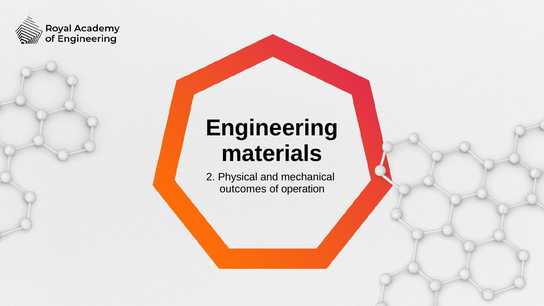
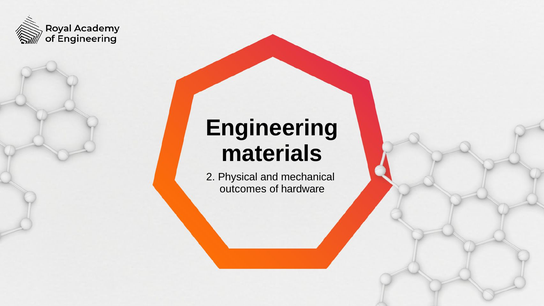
operation: operation -> hardware
